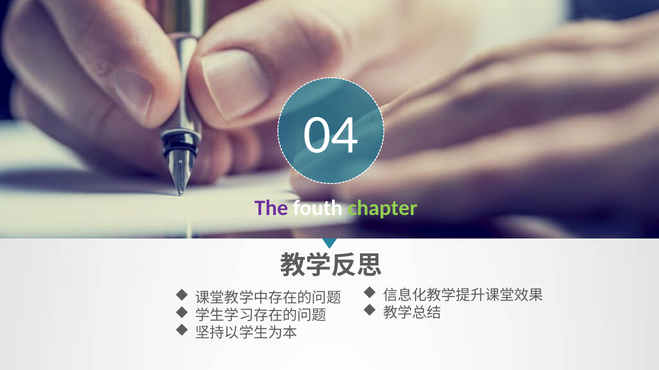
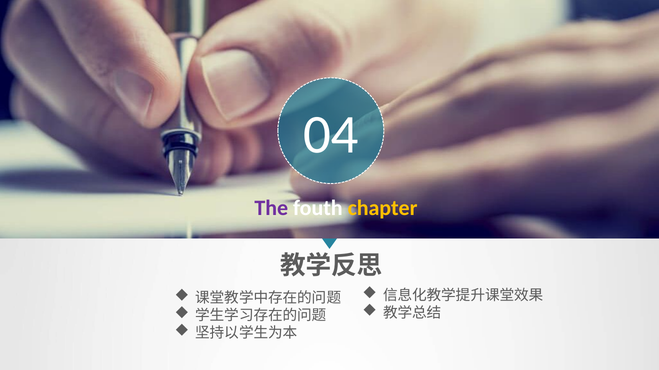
chapter colour: light green -> yellow
